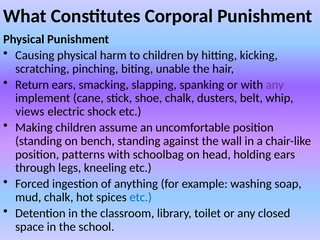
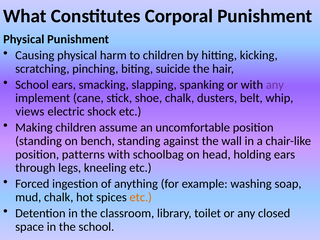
unable: unable -> suicide
Return at (32, 85): Return -> School
etc at (141, 197) colour: blue -> orange
